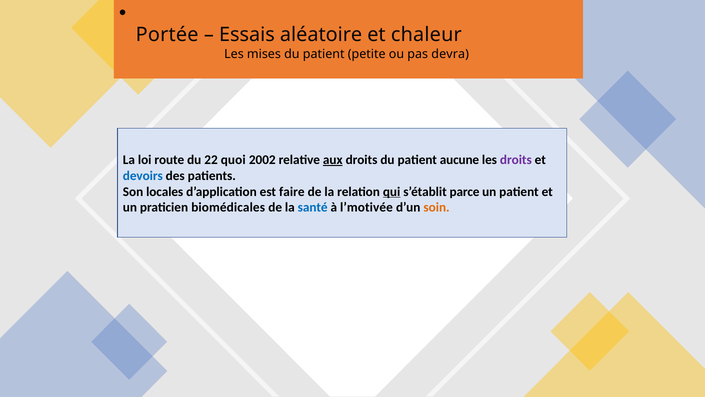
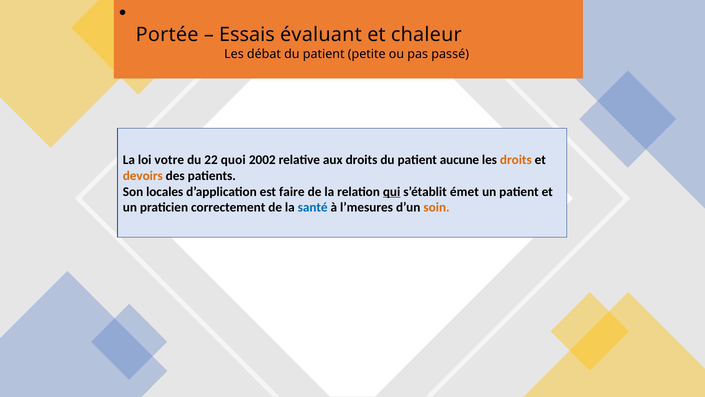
aléatoire: aléatoire -> évaluant
mises: mises -> débat
devra: devra -> passé
route: route -> votre
aux underline: present -> none
droits at (516, 160) colour: purple -> orange
devoirs colour: blue -> orange
parce: parce -> émet
biomédicales: biomédicales -> correctement
l’motivée: l’motivée -> l’mesures
